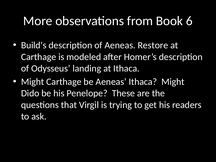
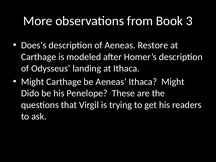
6: 6 -> 3
Build’s: Build’s -> Does’s
